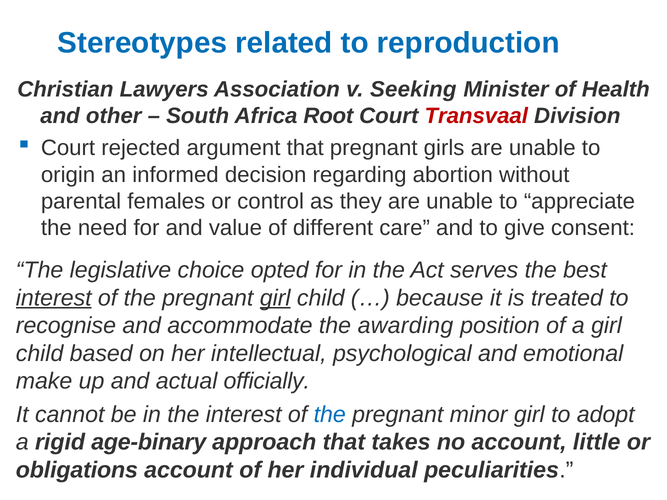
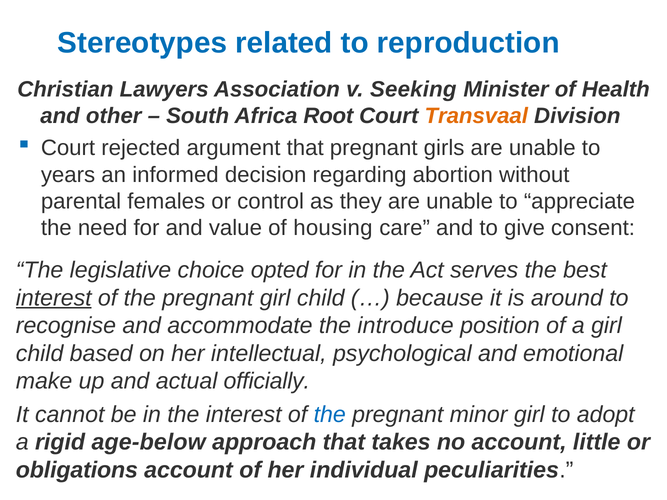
Transvaal colour: red -> orange
origin: origin -> years
different: different -> housing
girl at (275, 298) underline: present -> none
treated: treated -> around
awarding: awarding -> introduce
age-binary: age-binary -> age-below
